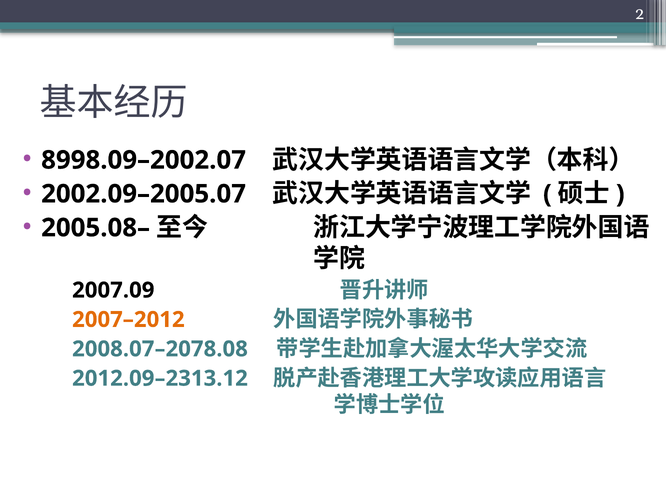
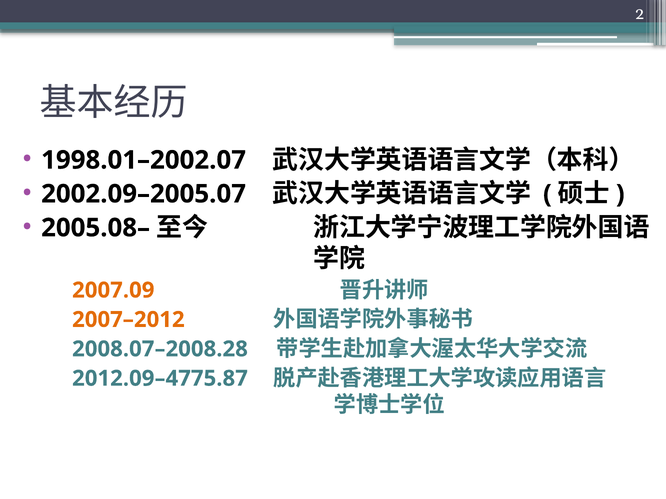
8998.09–2002.07: 8998.09–2002.07 -> 1998.01–2002.07
2007.09 colour: black -> orange
2008.07–2078.08: 2008.07–2078.08 -> 2008.07–2008.28
2012.09–2313.12: 2012.09–2313.12 -> 2012.09–4775.87
